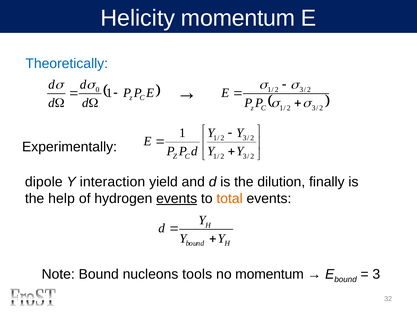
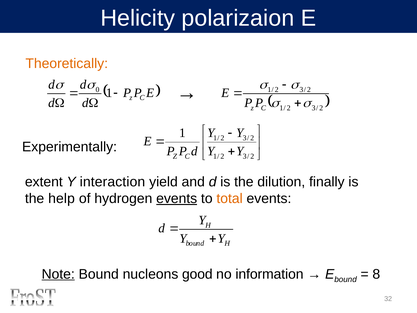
Helicity momentum: momentum -> polarizaion
Theoretically colour: blue -> orange
dipole: dipole -> extent
Note underline: none -> present
tools: tools -> good
no momentum: momentum -> information
3 at (376, 274): 3 -> 8
